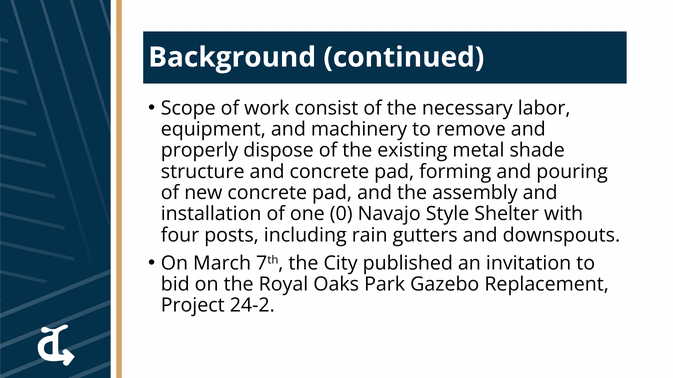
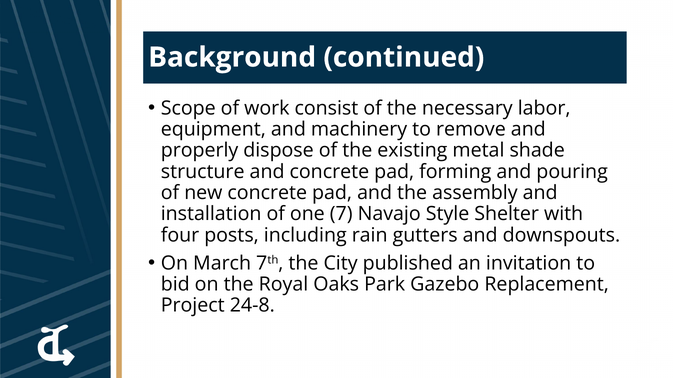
0: 0 -> 7
24-2: 24-2 -> 24-8
